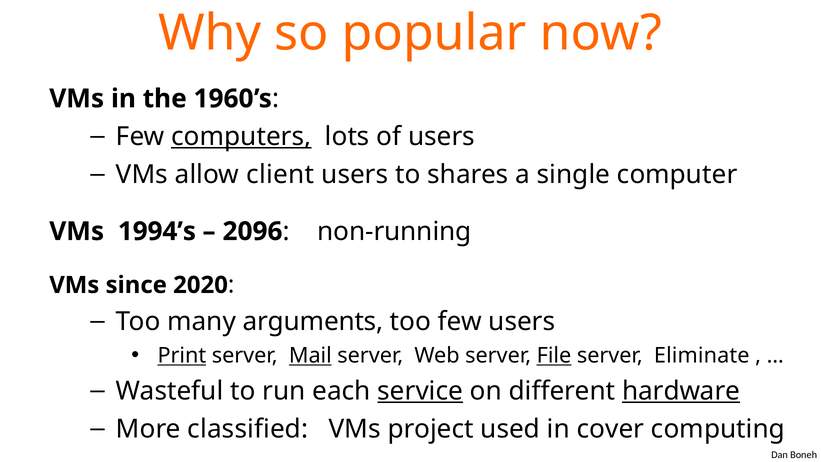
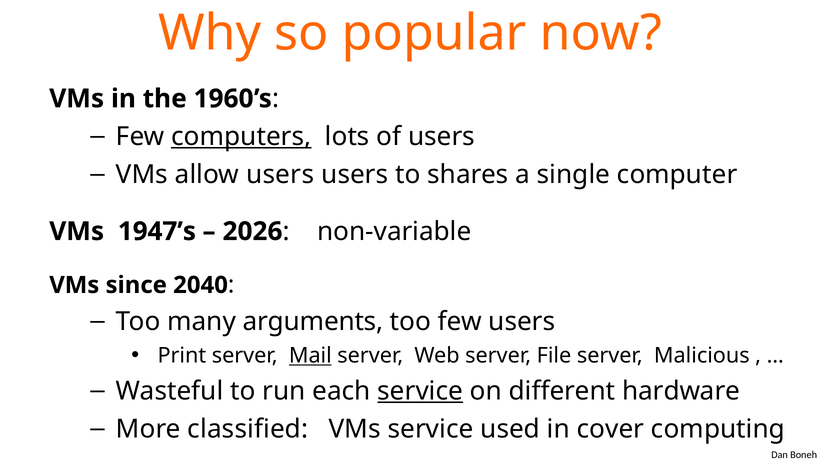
allow client: client -> users
1994’s: 1994’s -> 1947’s
2096: 2096 -> 2026
non-running: non-running -> non-variable
2020: 2020 -> 2040
Print underline: present -> none
File underline: present -> none
Eliminate: Eliminate -> Malicious
hardware underline: present -> none
VMs project: project -> service
